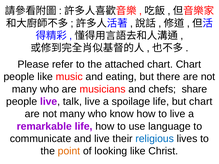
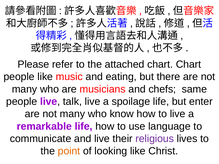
share: share -> same
but chart: chart -> enter
religious colour: blue -> purple
